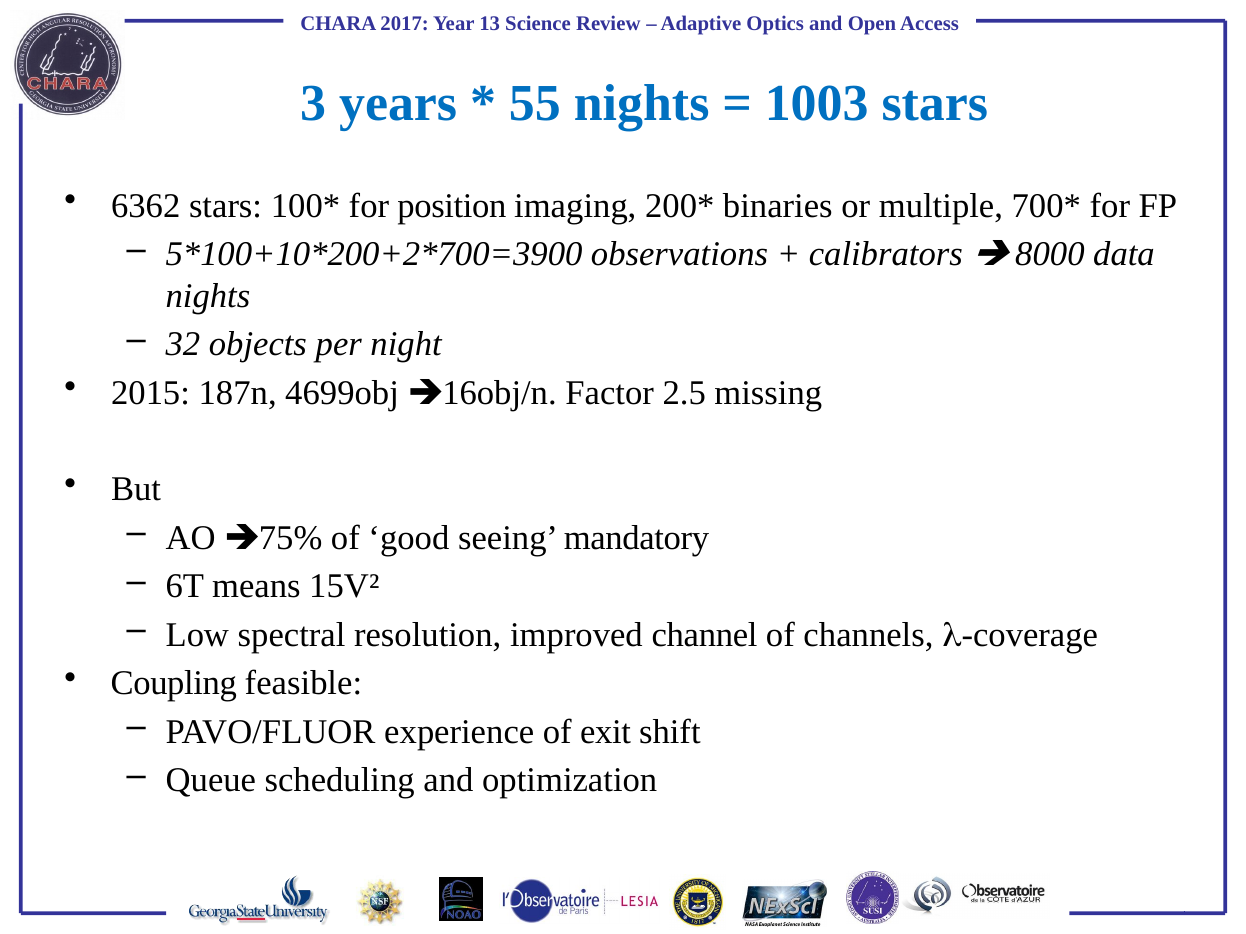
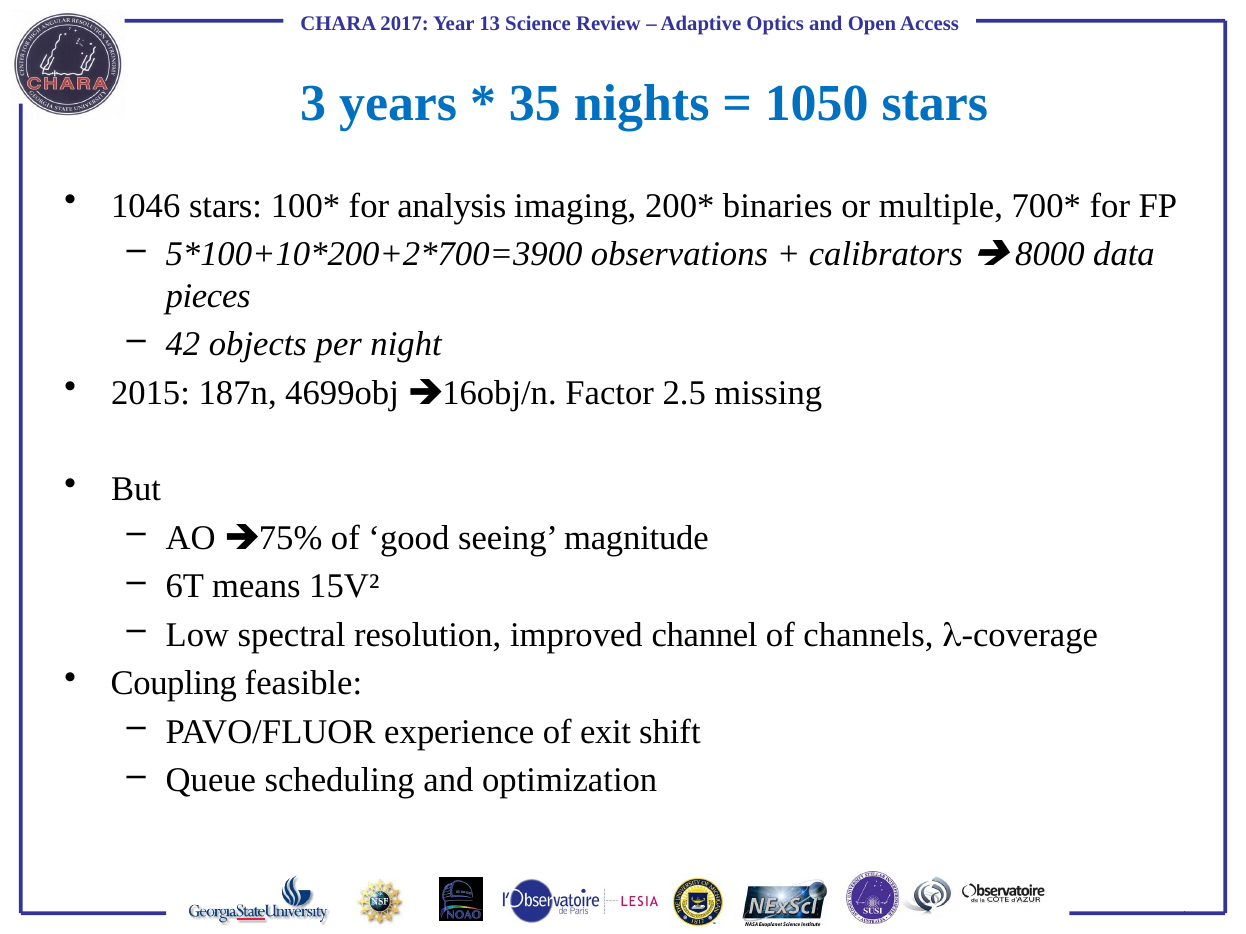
55: 55 -> 35
1003: 1003 -> 1050
6362: 6362 -> 1046
position: position -> analysis
nights at (208, 296): nights -> pieces
32: 32 -> 42
mandatory: mandatory -> magnitude
